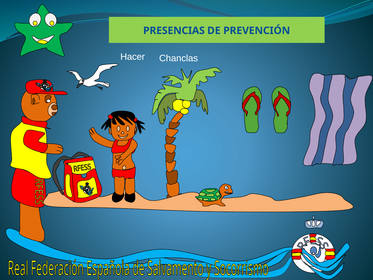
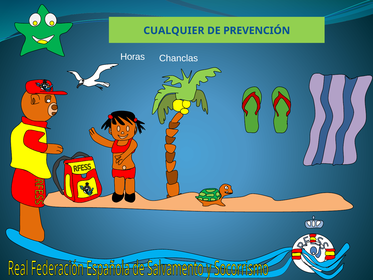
PRESENCIAS: PRESENCIAS -> CUALQUIER
Hacer: Hacer -> Horas
